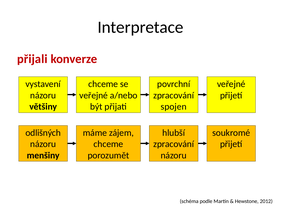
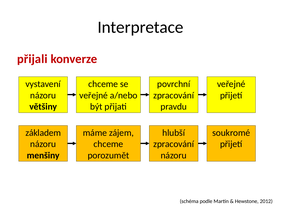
spojen: spojen -> pravdu
odlišných: odlišných -> základem
